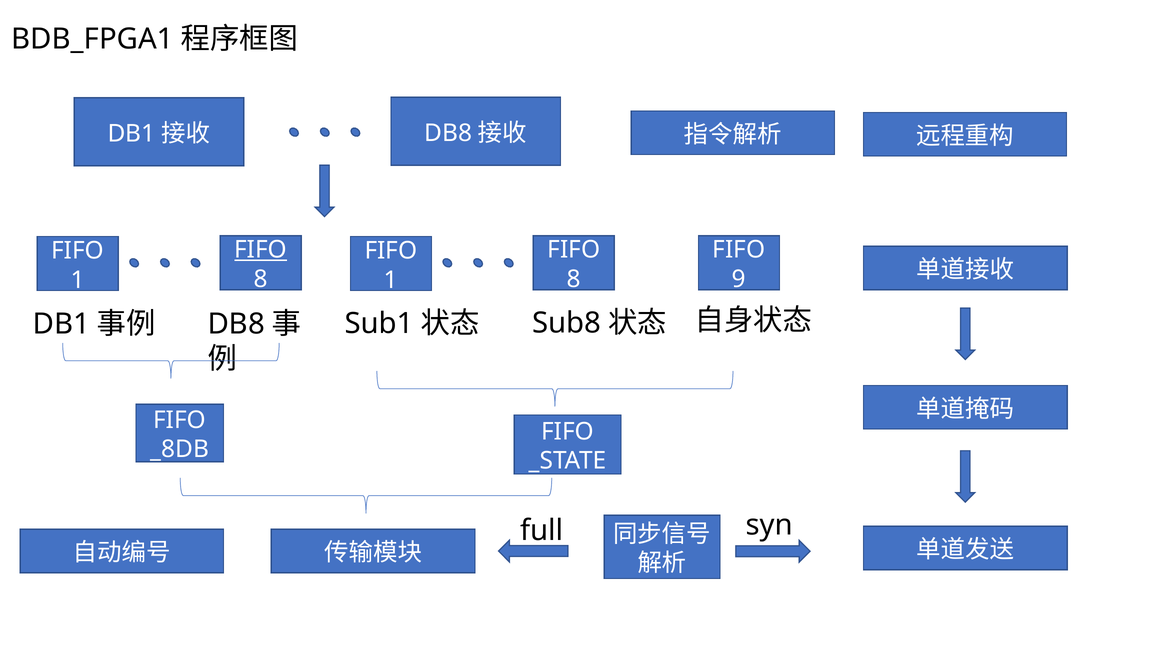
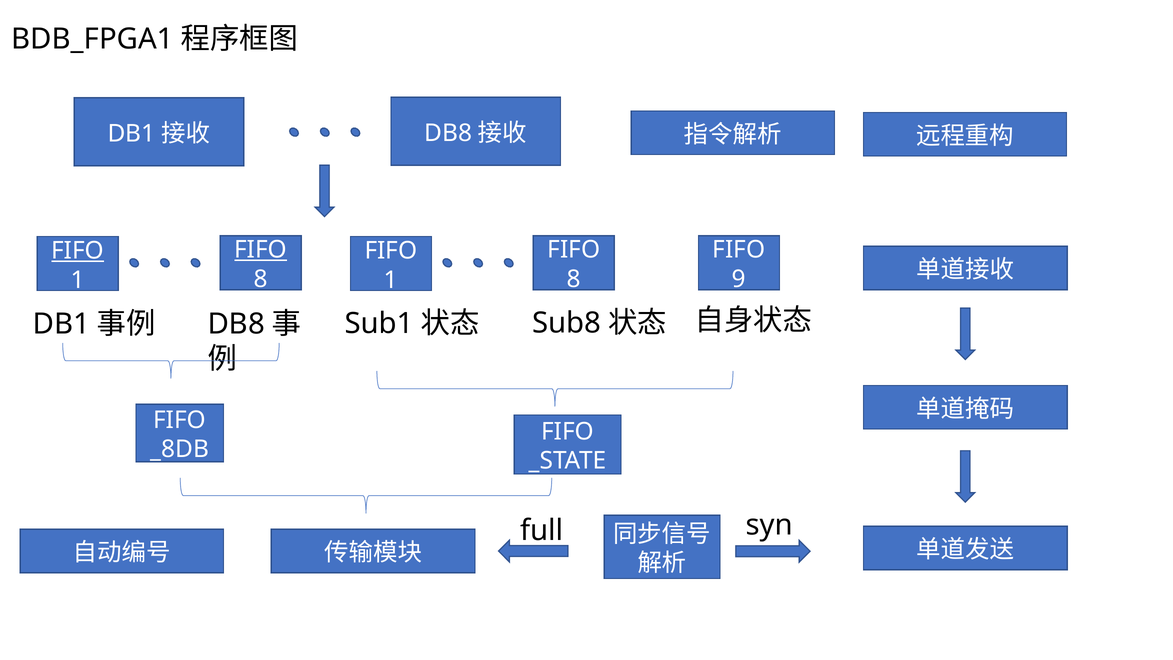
FIFO at (78, 251) underline: none -> present
